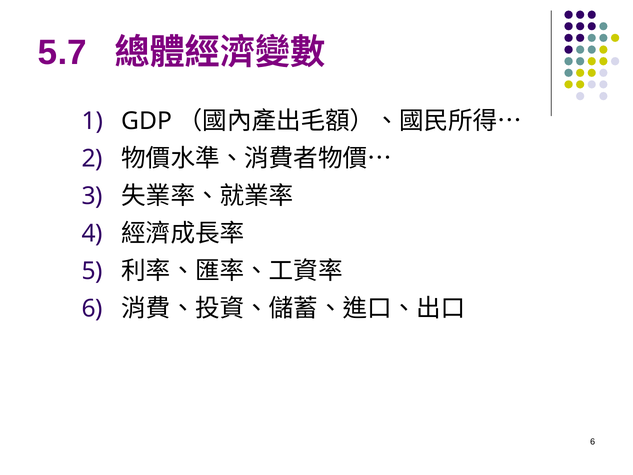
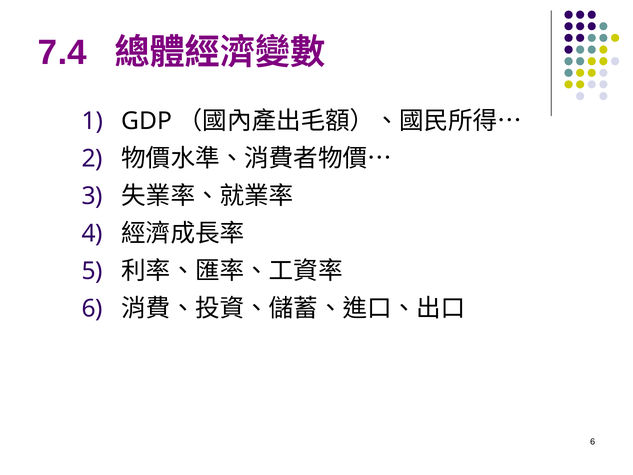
5.7: 5.7 -> 7.4
